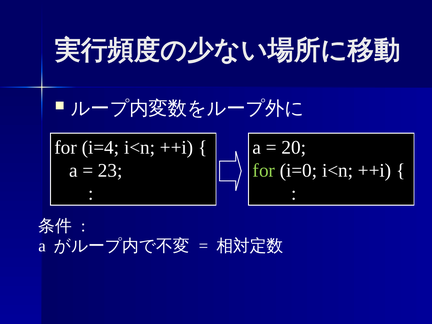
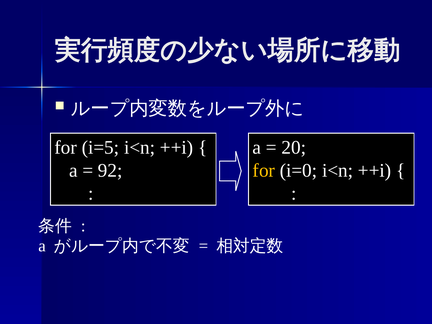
i=4: i=4 -> i=5
23: 23 -> 92
for at (264, 171) colour: light green -> yellow
